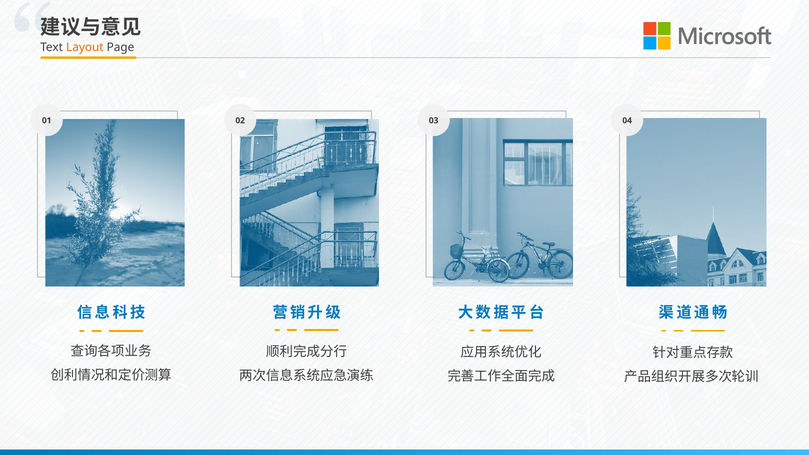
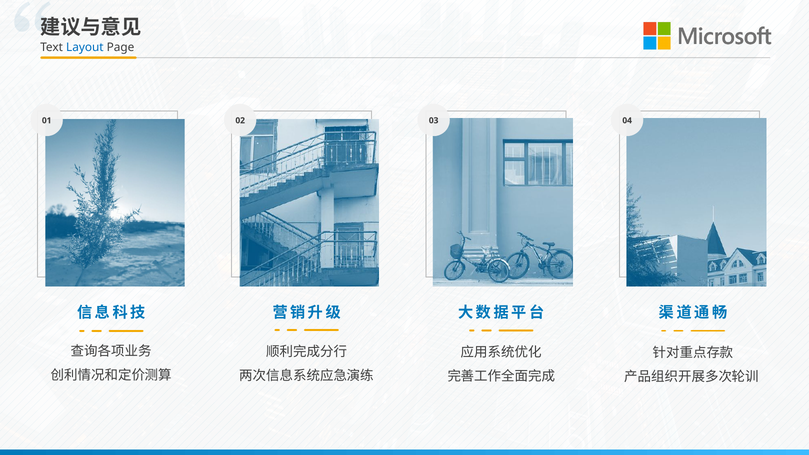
Layout colour: orange -> blue
